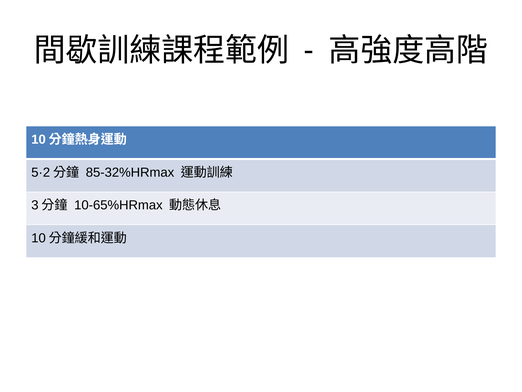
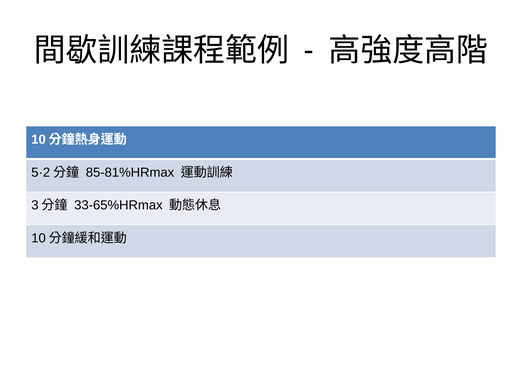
85-32%HRmax: 85-32%HRmax -> 85-81%HRmax
10-65%HRmax: 10-65%HRmax -> 33-65%HRmax
